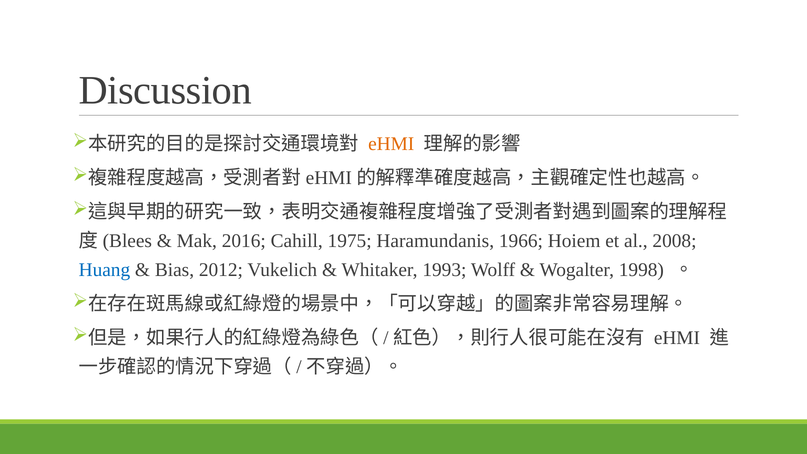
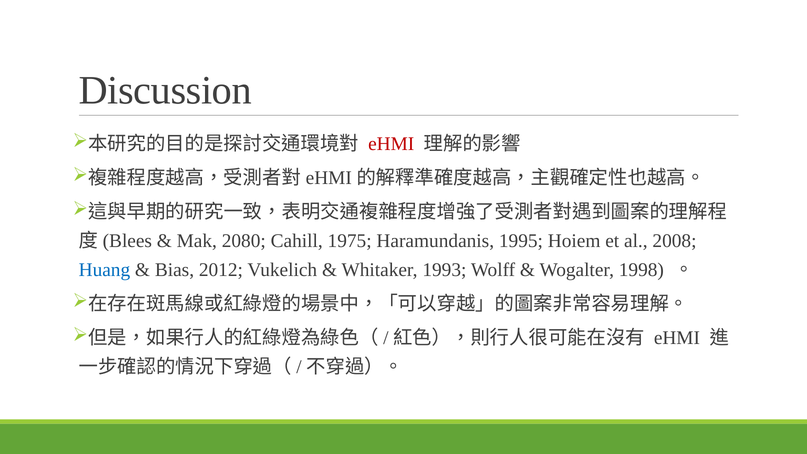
eHMI at (391, 144) colour: orange -> red
2016: 2016 -> 2080
1966: 1966 -> 1995
